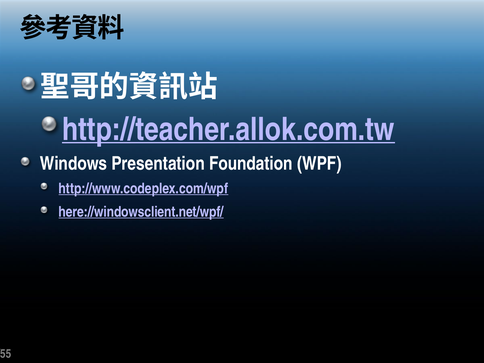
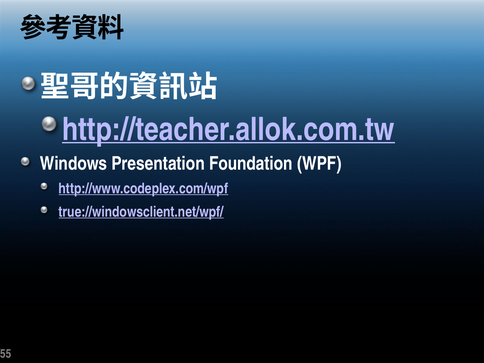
here://windowsclient.net/wpf/: here://windowsclient.net/wpf/ -> true://windowsclient.net/wpf/
